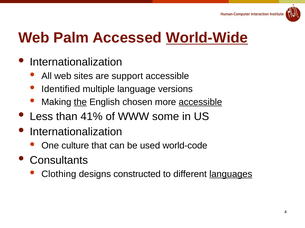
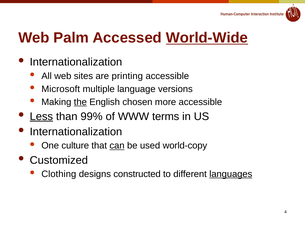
support: support -> printing
Identified: Identified -> Microsoft
accessible at (200, 102) underline: present -> none
Less underline: none -> present
41%: 41% -> 99%
some: some -> terms
can underline: none -> present
world-code: world-code -> world-copy
Consultants: Consultants -> Customized
